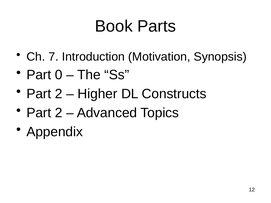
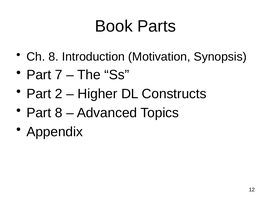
Ch 7: 7 -> 8
0: 0 -> 7
2 at (59, 113): 2 -> 8
